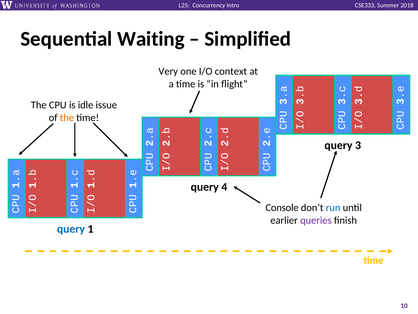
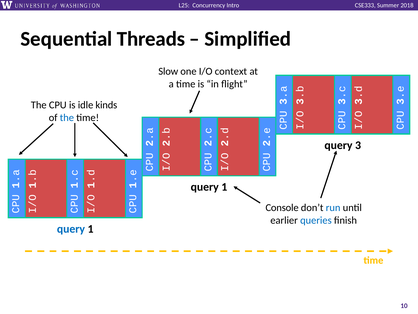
Waiting: Waiting -> Threads
Very: Very -> Slow
issue: issue -> kinds
the at (67, 118) colour: orange -> blue
4 at (224, 187): 4 -> 1
queries colour: purple -> blue
